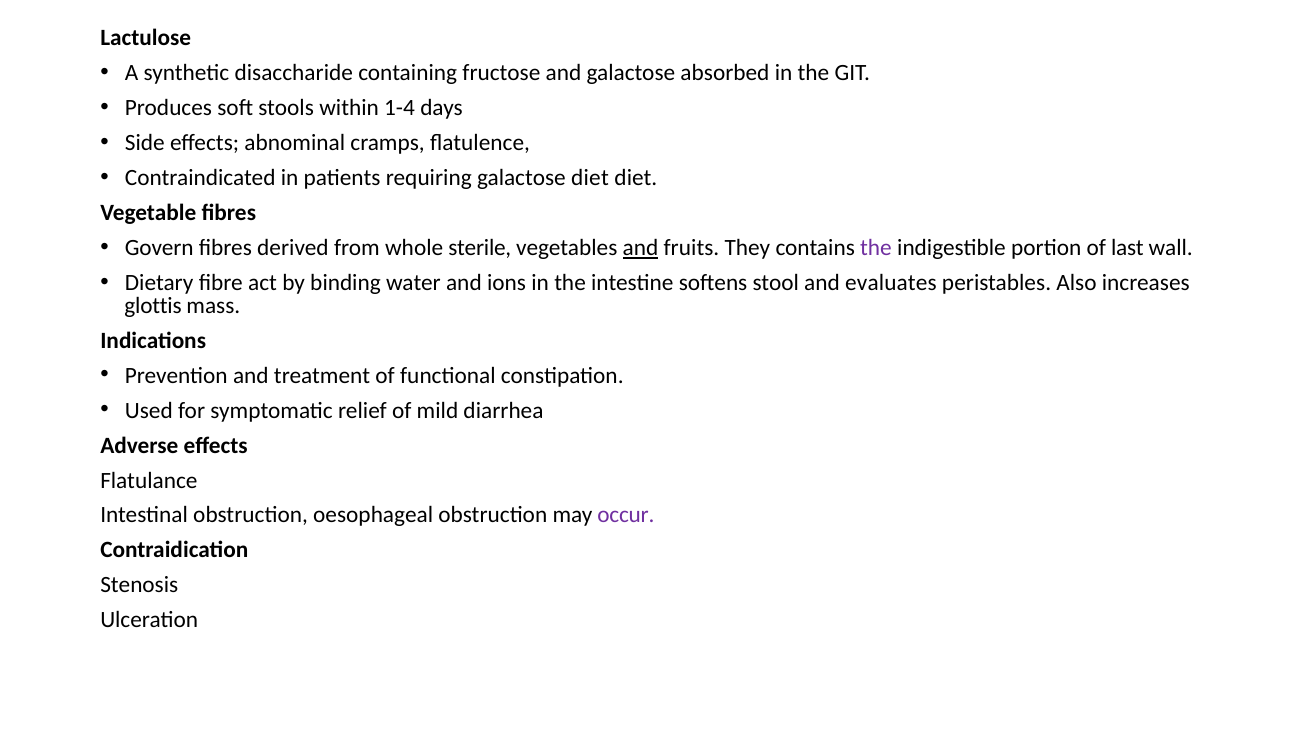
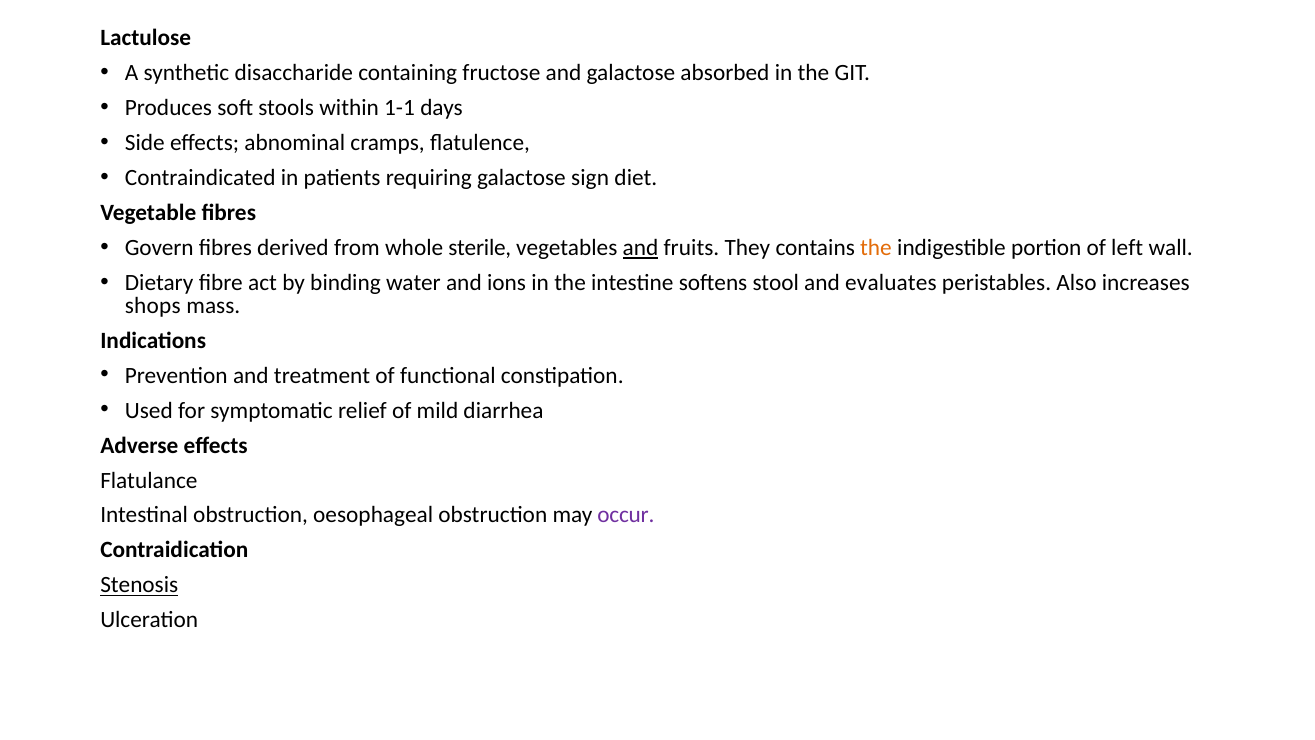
1-4: 1-4 -> 1-1
galactose diet: diet -> sign
the at (876, 248) colour: purple -> orange
last: last -> left
glottis: glottis -> shops
Stenosis underline: none -> present
